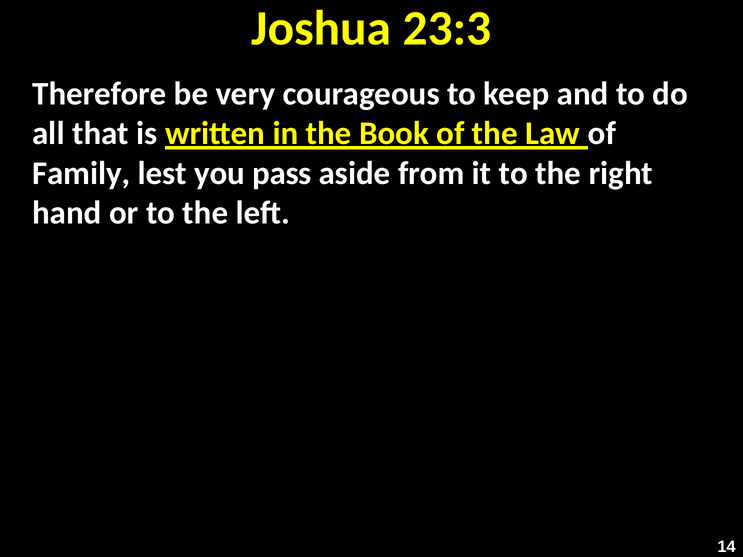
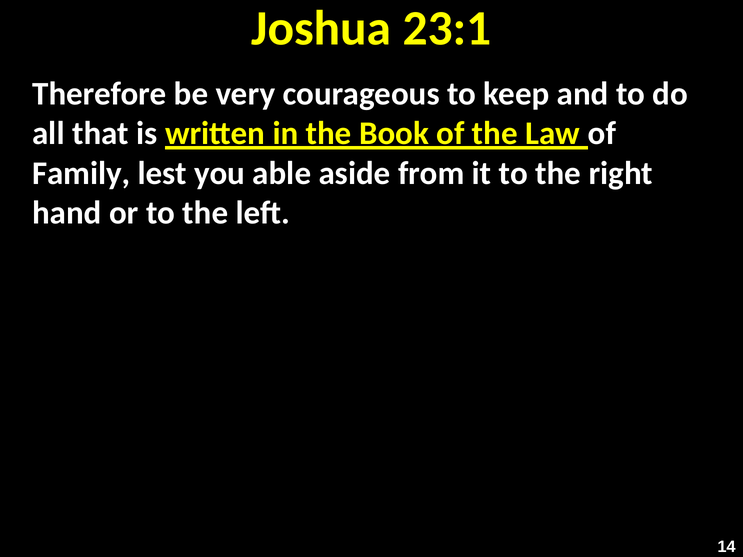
23:3: 23:3 -> 23:1
pass: pass -> able
